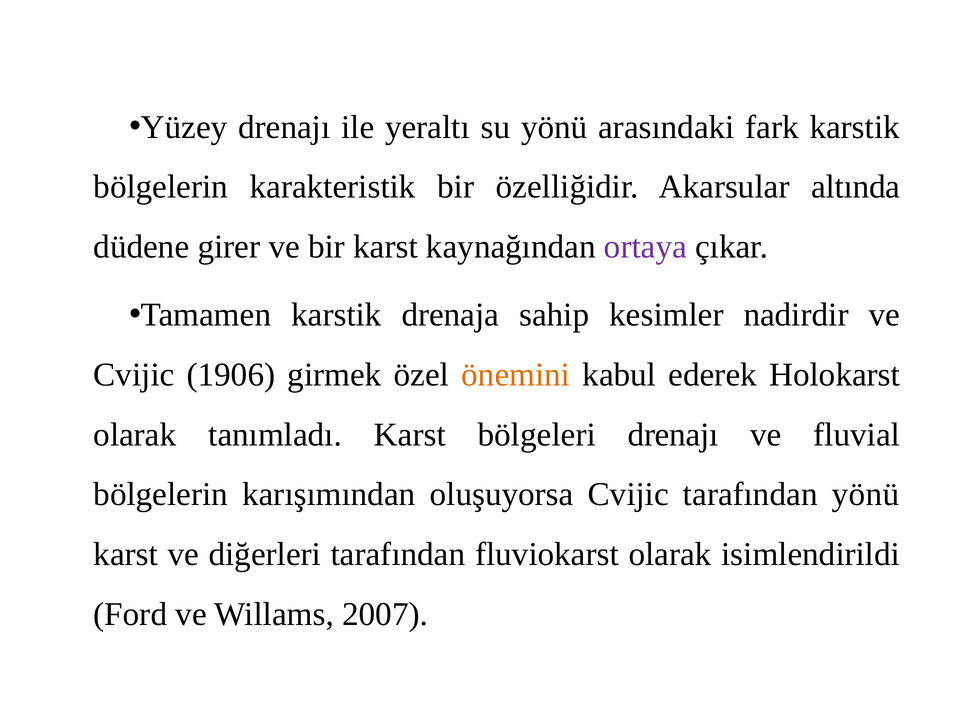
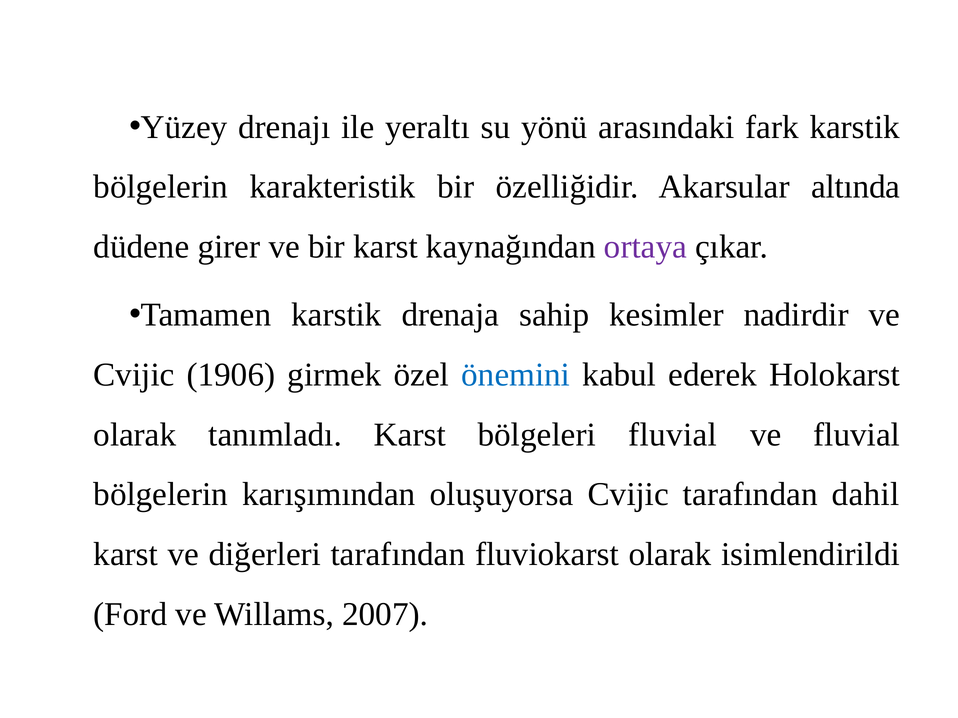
önemini colour: orange -> blue
bölgeleri drenajı: drenajı -> fluvial
tarafından yönü: yönü -> dahil
